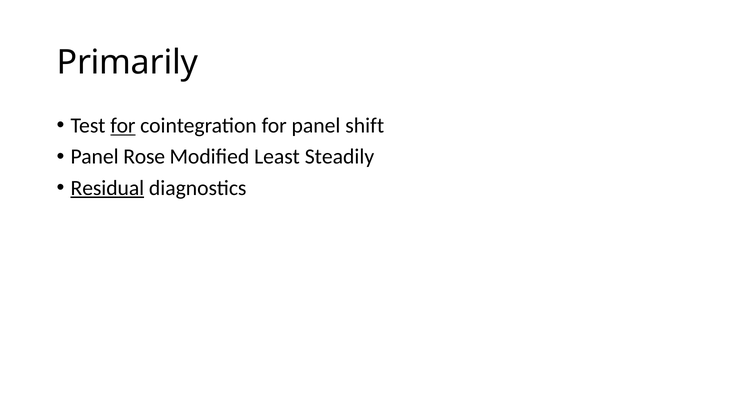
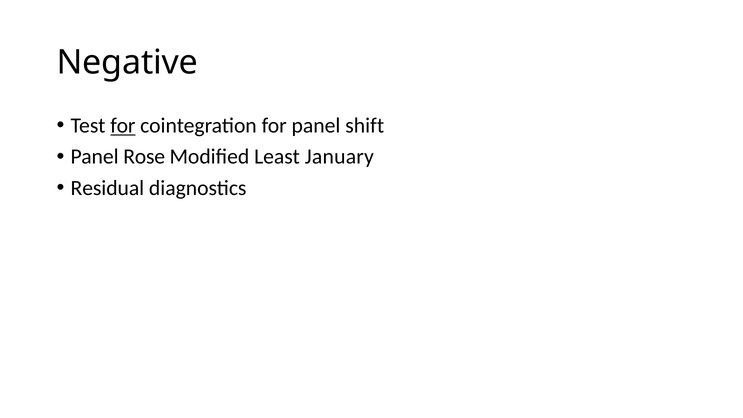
Primarily: Primarily -> Negative
Steadily: Steadily -> January
Residual underline: present -> none
